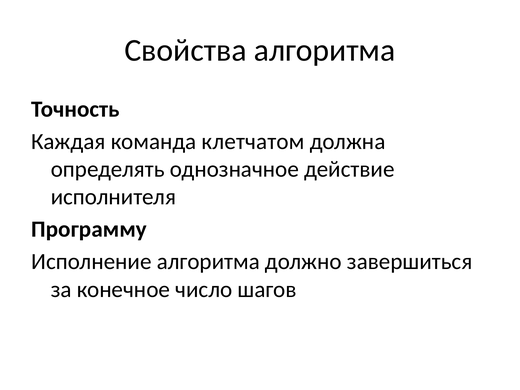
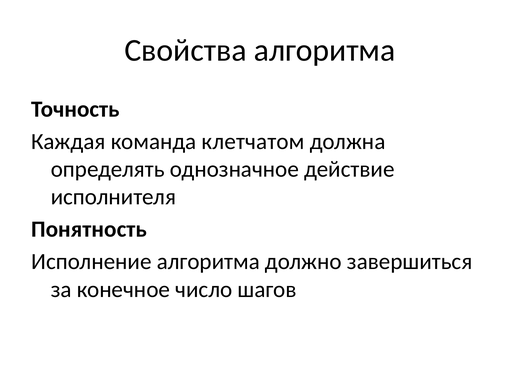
Программу: Программу -> Понятность
